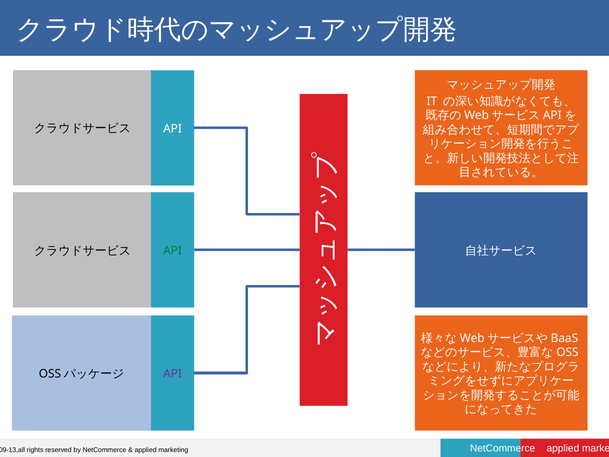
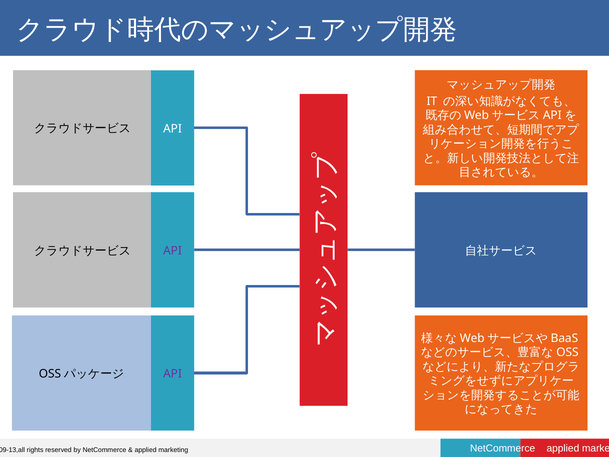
API at (173, 251) colour: green -> purple
